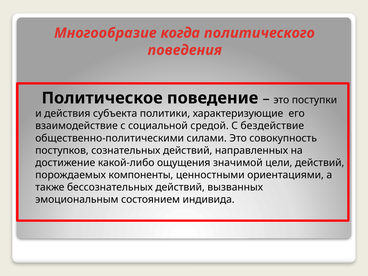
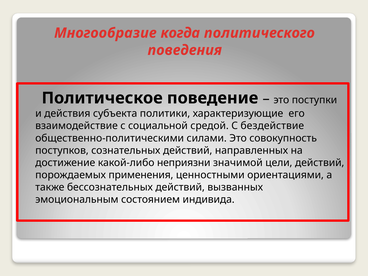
ощущения: ощущения -> неприязни
компоненты: компоненты -> применения
